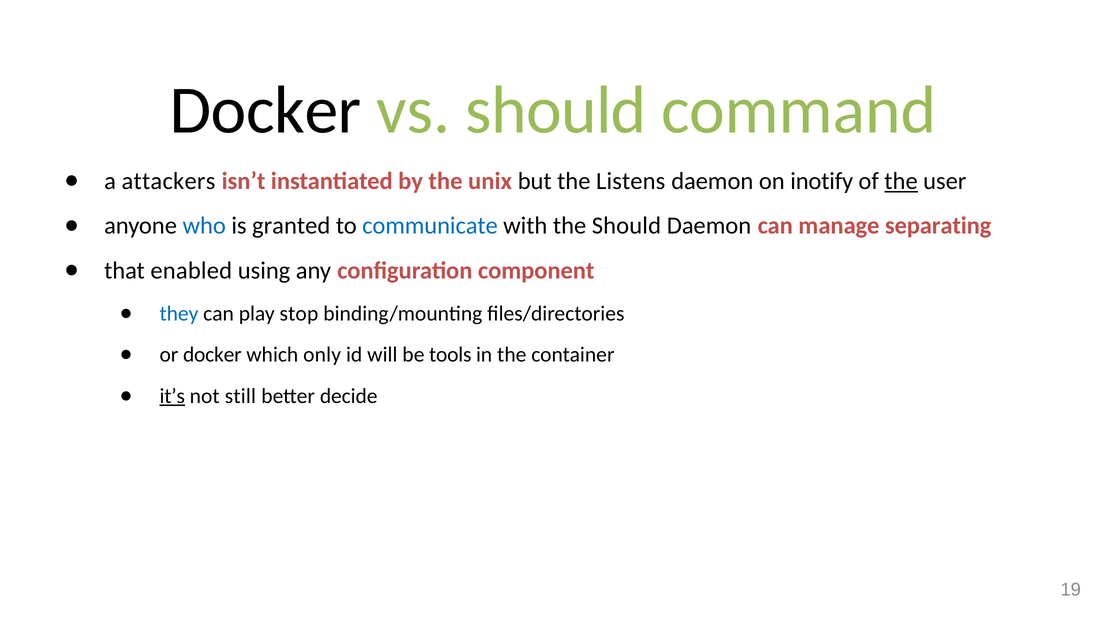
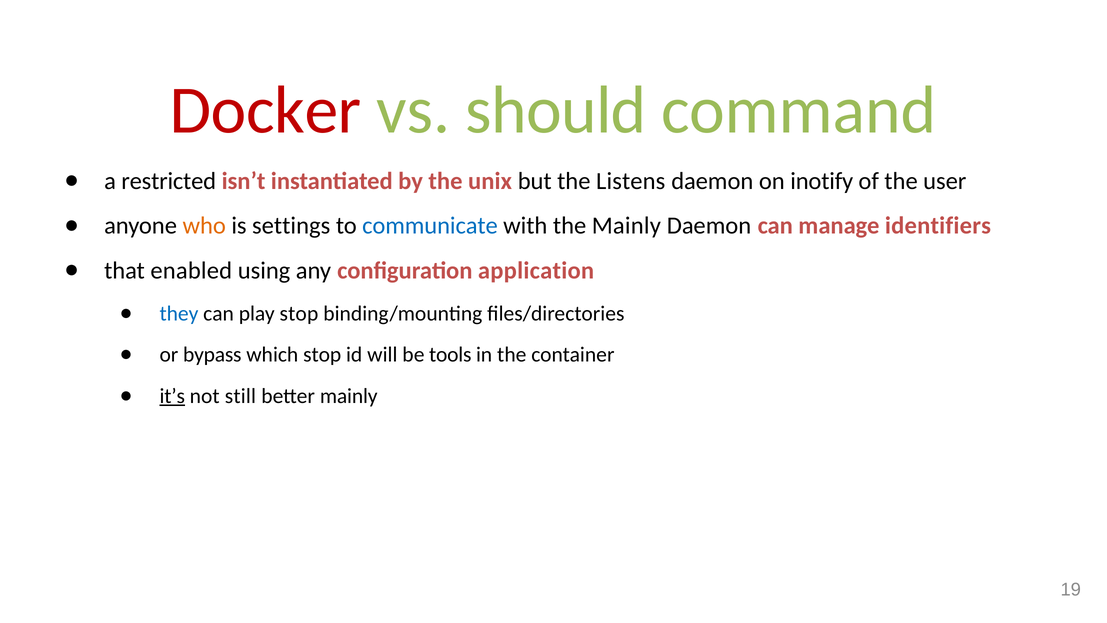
Docker at (266, 110) colour: black -> red
attackers: attackers -> restricted
the at (901, 181) underline: present -> none
who colour: blue -> orange
granted: granted -> settings
the Should: Should -> Mainly
separating: separating -> identifiers
component: component -> application
or docker: docker -> bypass
which only: only -> stop
better decide: decide -> mainly
